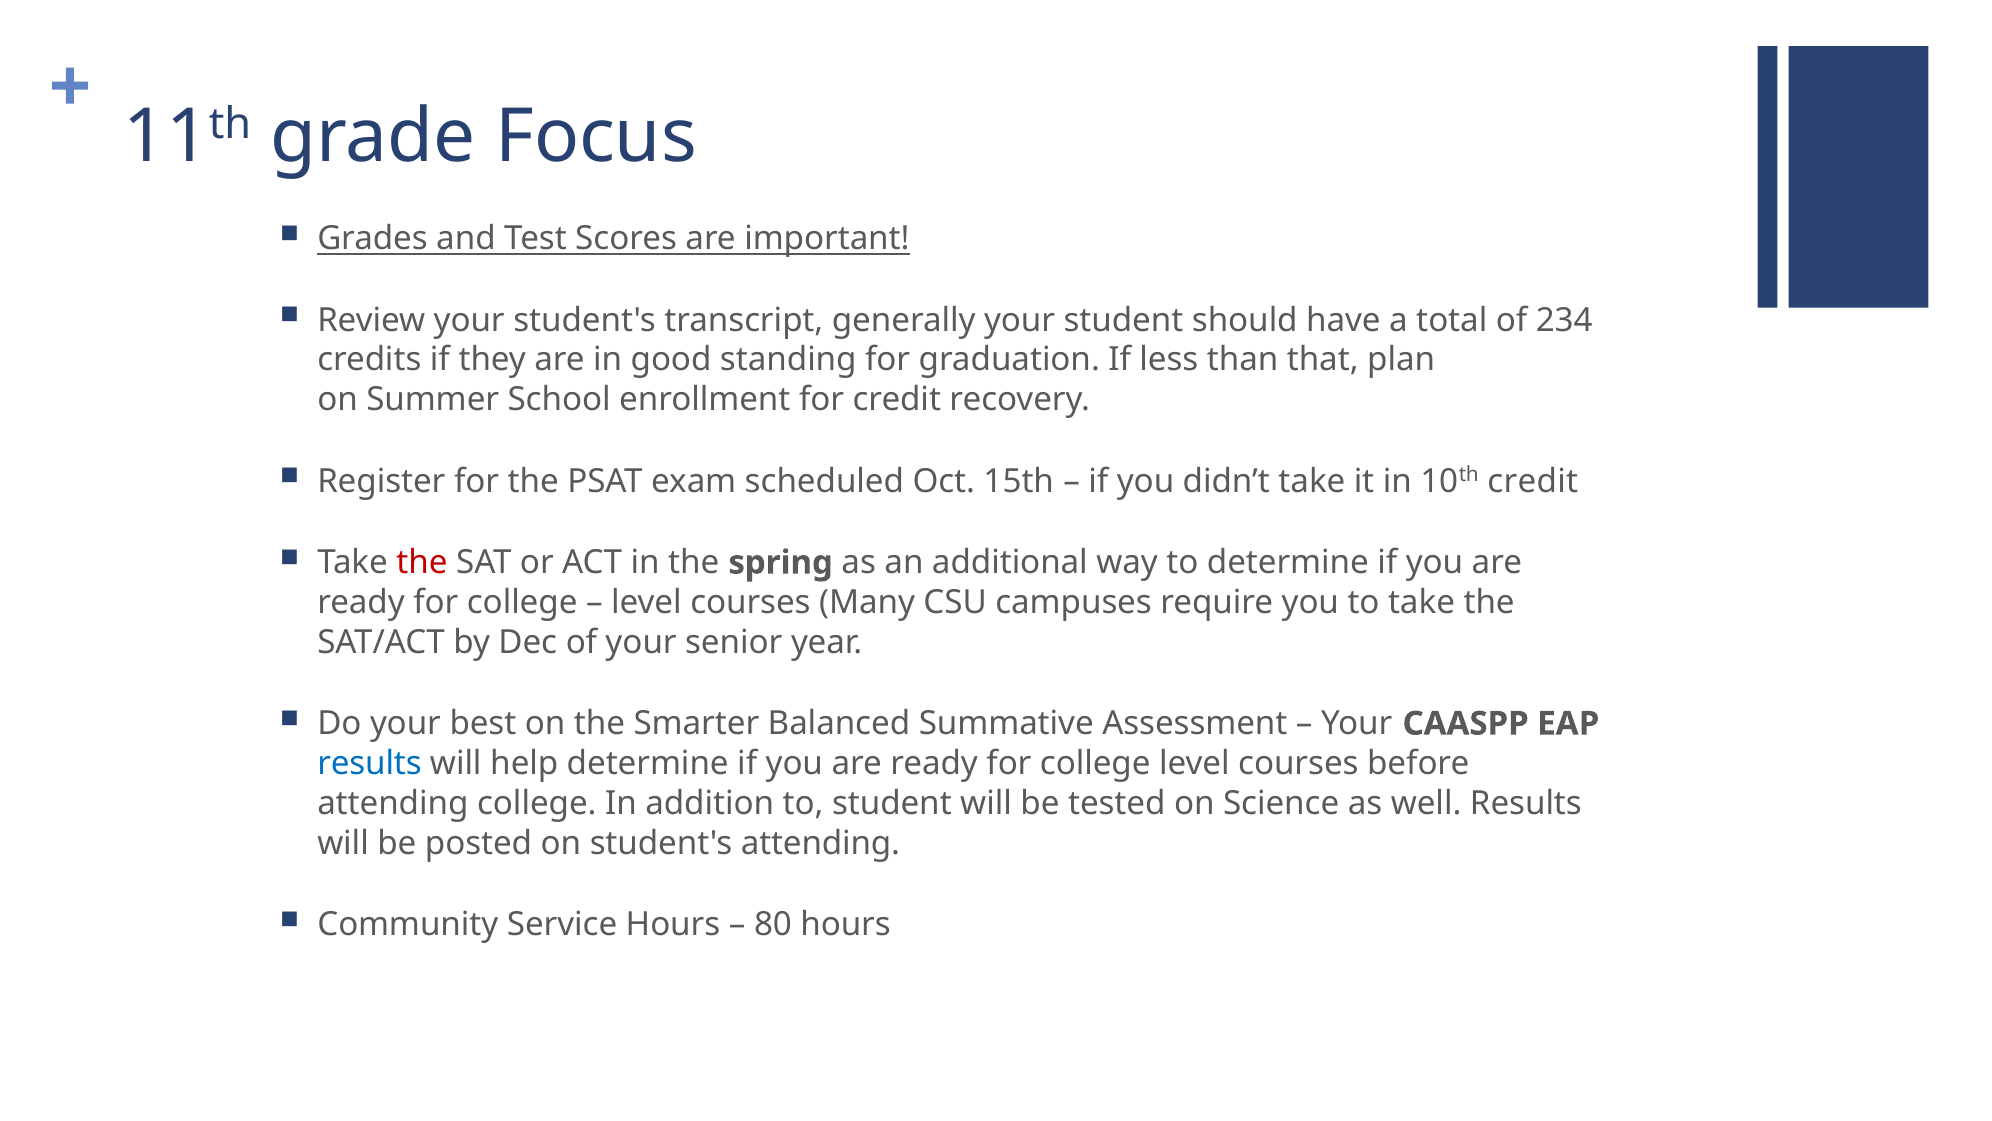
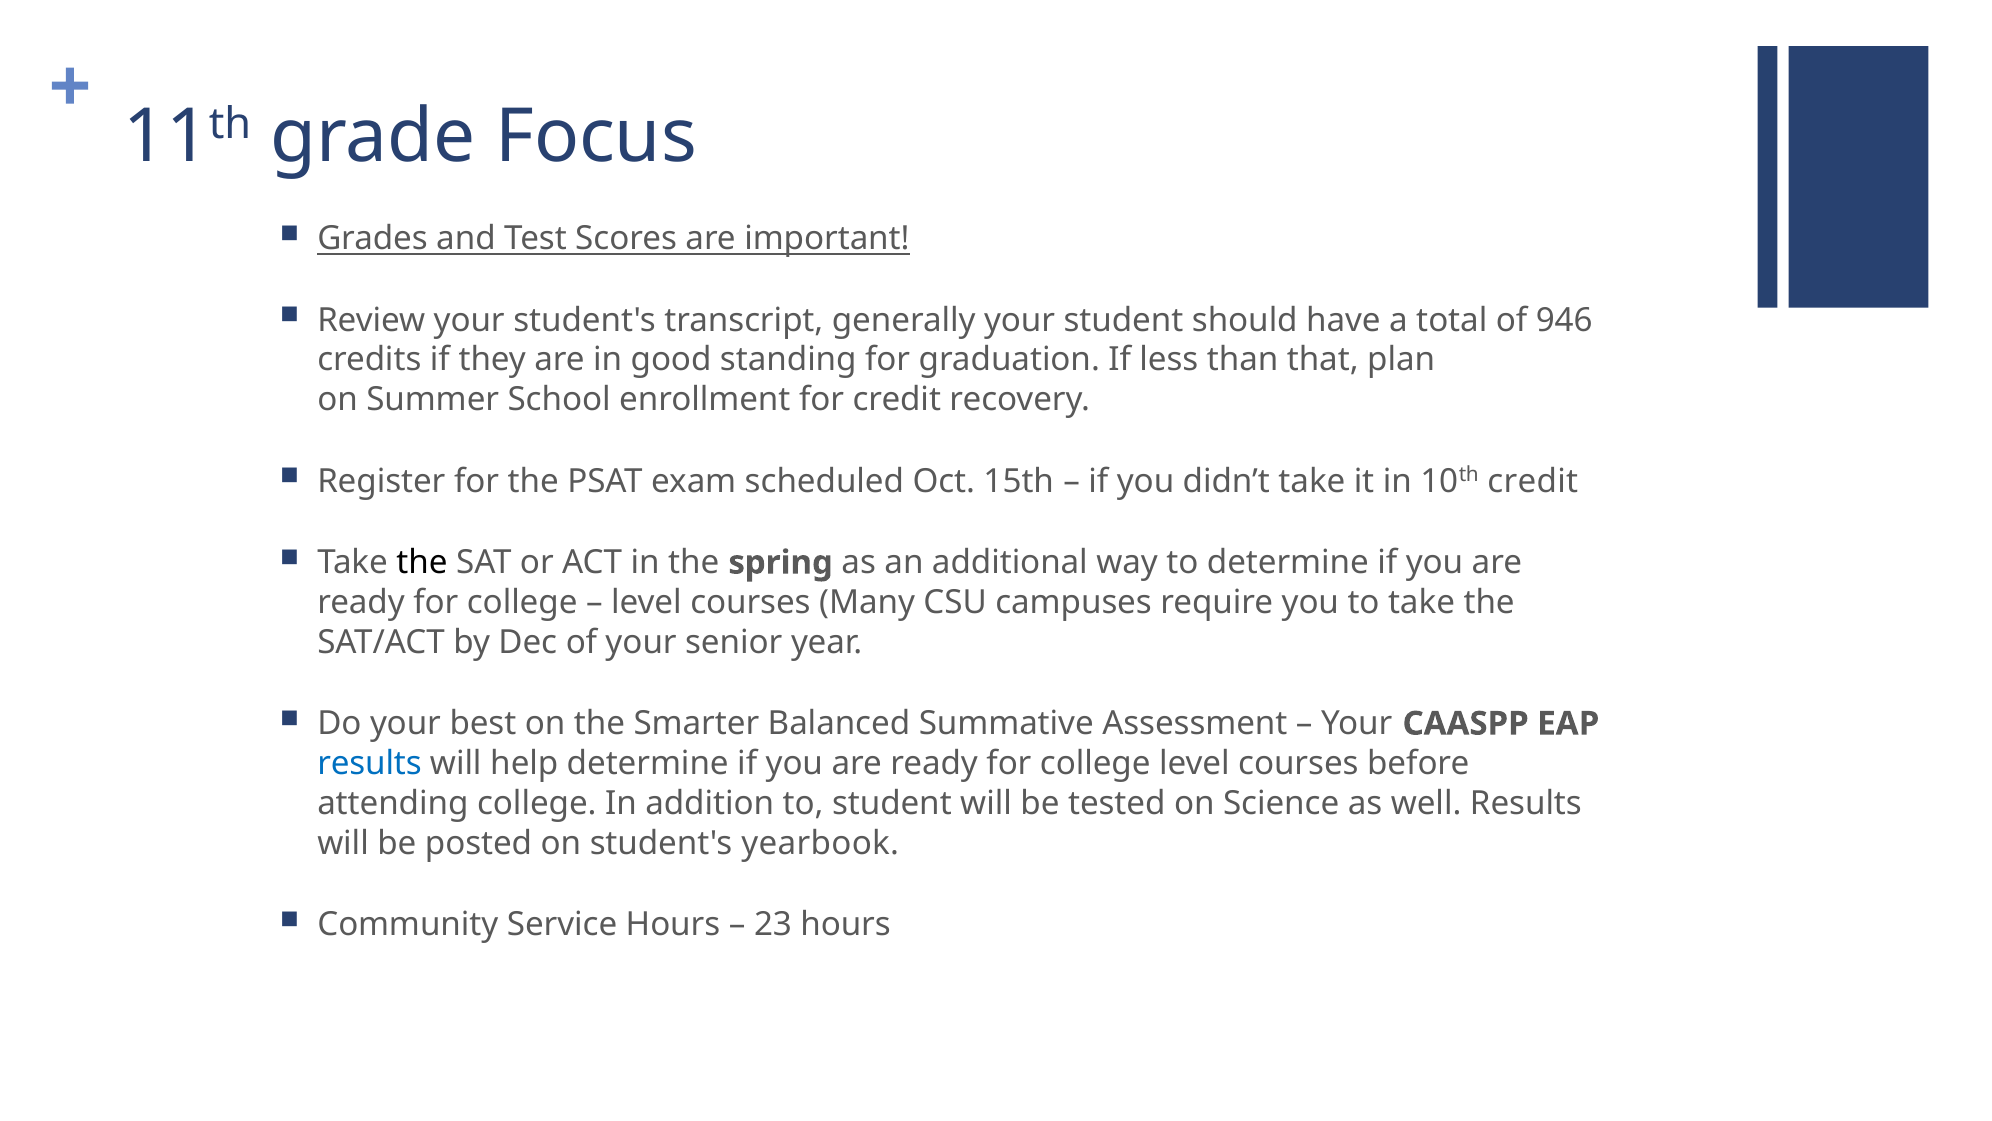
234: 234 -> 946
the at (422, 562) colour: red -> black
student's attending: attending -> yearbook
80: 80 -> 23
